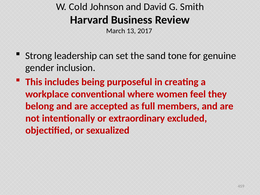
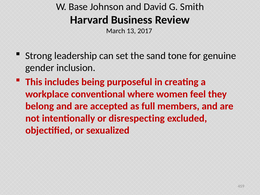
Cold: Cold -> Base
extraordinary: extraordinary -> disrespecting
